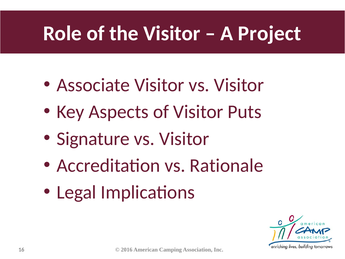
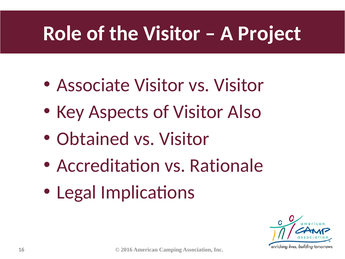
Puts: Puts -> Also
Signature: Signature -> Obtained
